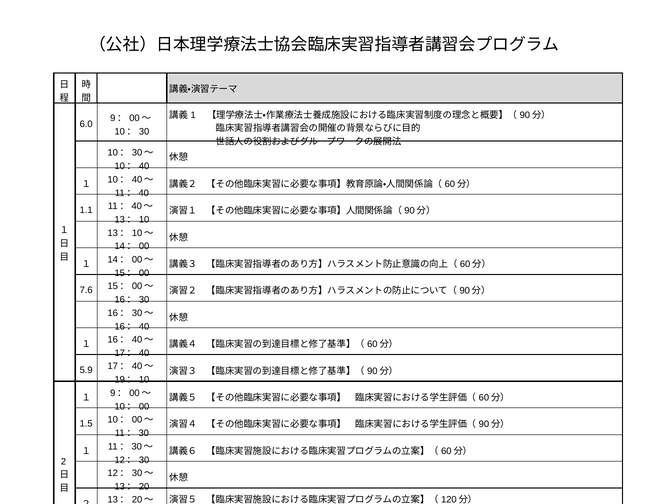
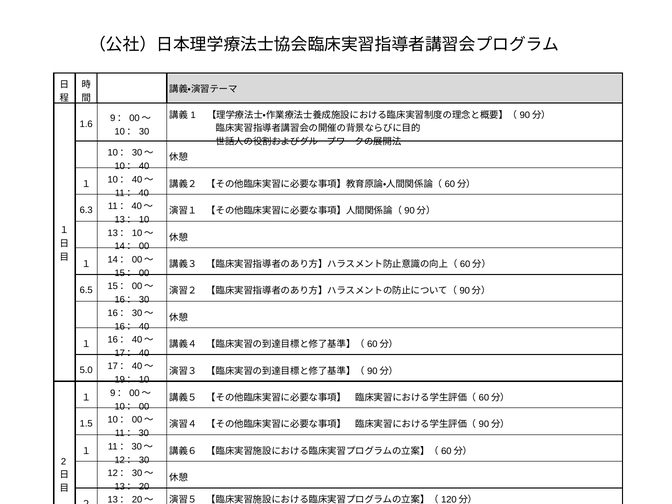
6.0: 6.0 -> 1.6
1.1: 1.1 -> 6.3
7.6: 7.6 -> 6.5
5.9: 5.9 -> 5.0
